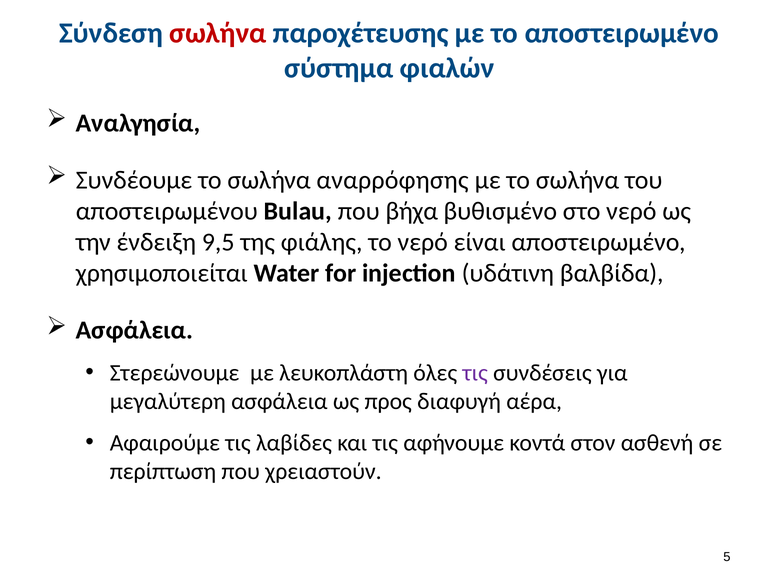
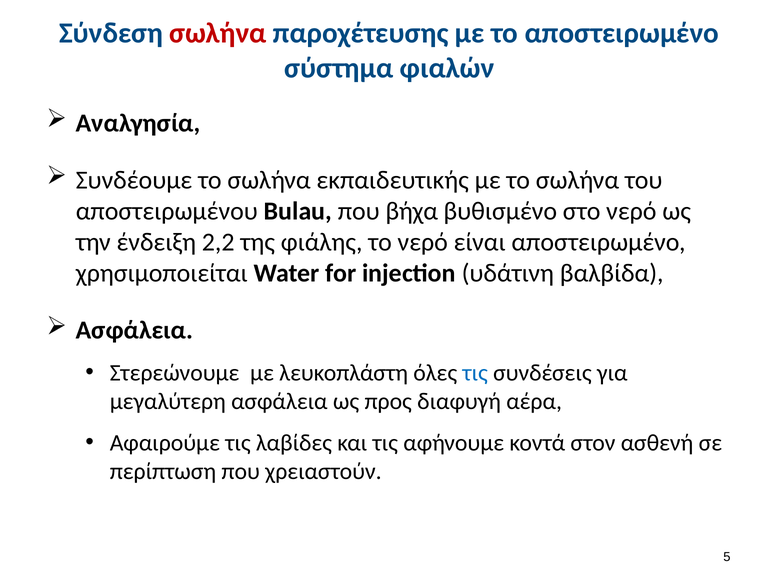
αναρρόφησης: αναρρόφησης -> εκπαιδευτικής
9,5: 9,5 -> 2,2
τις at (475, 373) colour: purple -> blue
